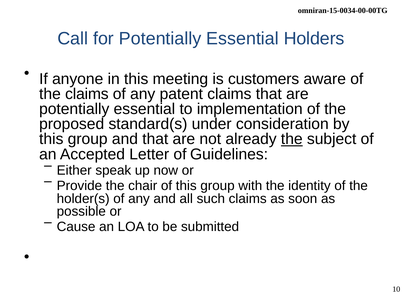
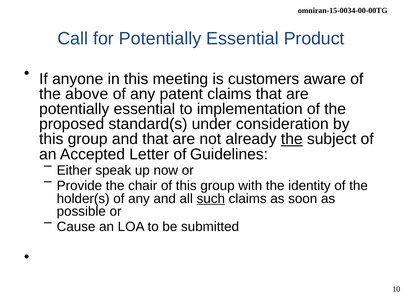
Holders: Holders -> Product
the claims: claims -> above
such underline: none -> present
